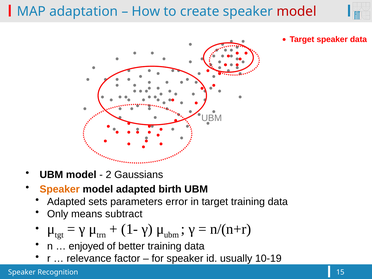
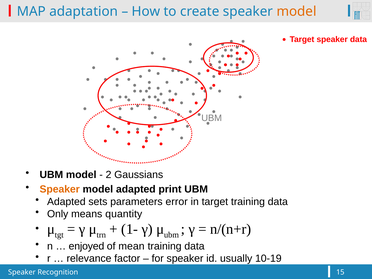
model at (297, 12) colour: red -> orange
birth: birth -> print
subtract: subtract -> quantity
better: better -> mean
